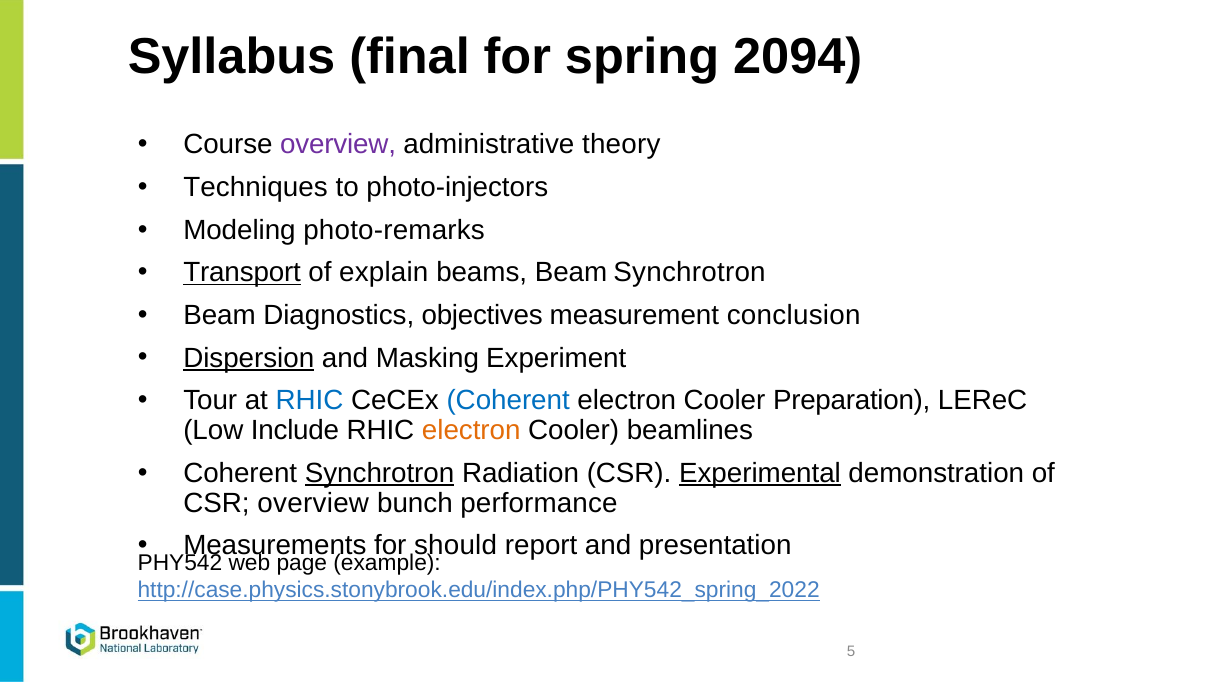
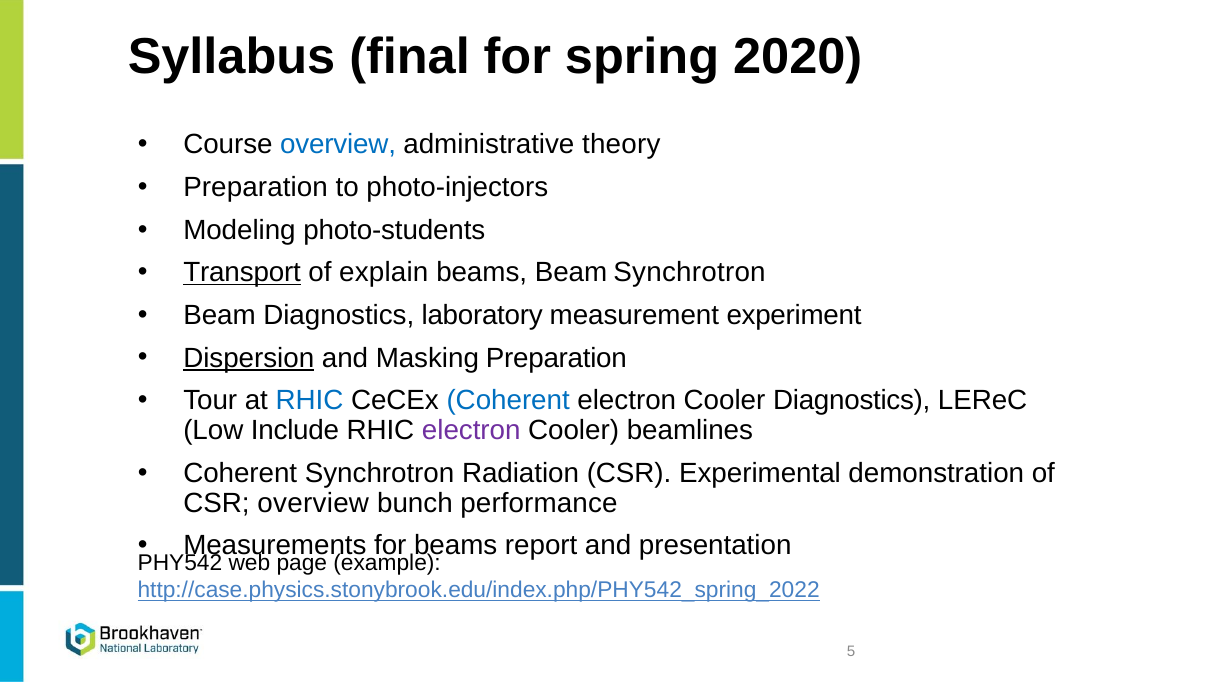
2094: 2094 -> 2020
overview at (338, 145) colour: purple -> blue
Techniques at (256, 187): Techniques -> Preparation
photo-remarks: photo-remarks -> photo-students
objectives: objectives -> laboratory
conclusion: conclusion -> experiment
Masking Experiment: Experiment -> Preparation
Cooler Preparation: Preparation -> Diagnostics
electron at (471, 431) colour: orange -> purple
Synchrotron at (380, 473) underline: present -> none
Experimental underline: present -> none
for should: should -> beams
